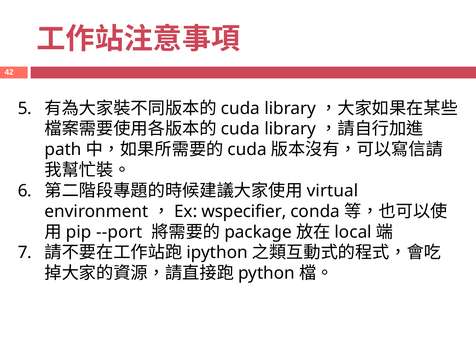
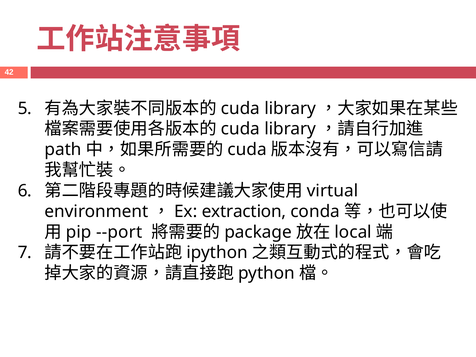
wspecifier: wspecifier -> extraction
